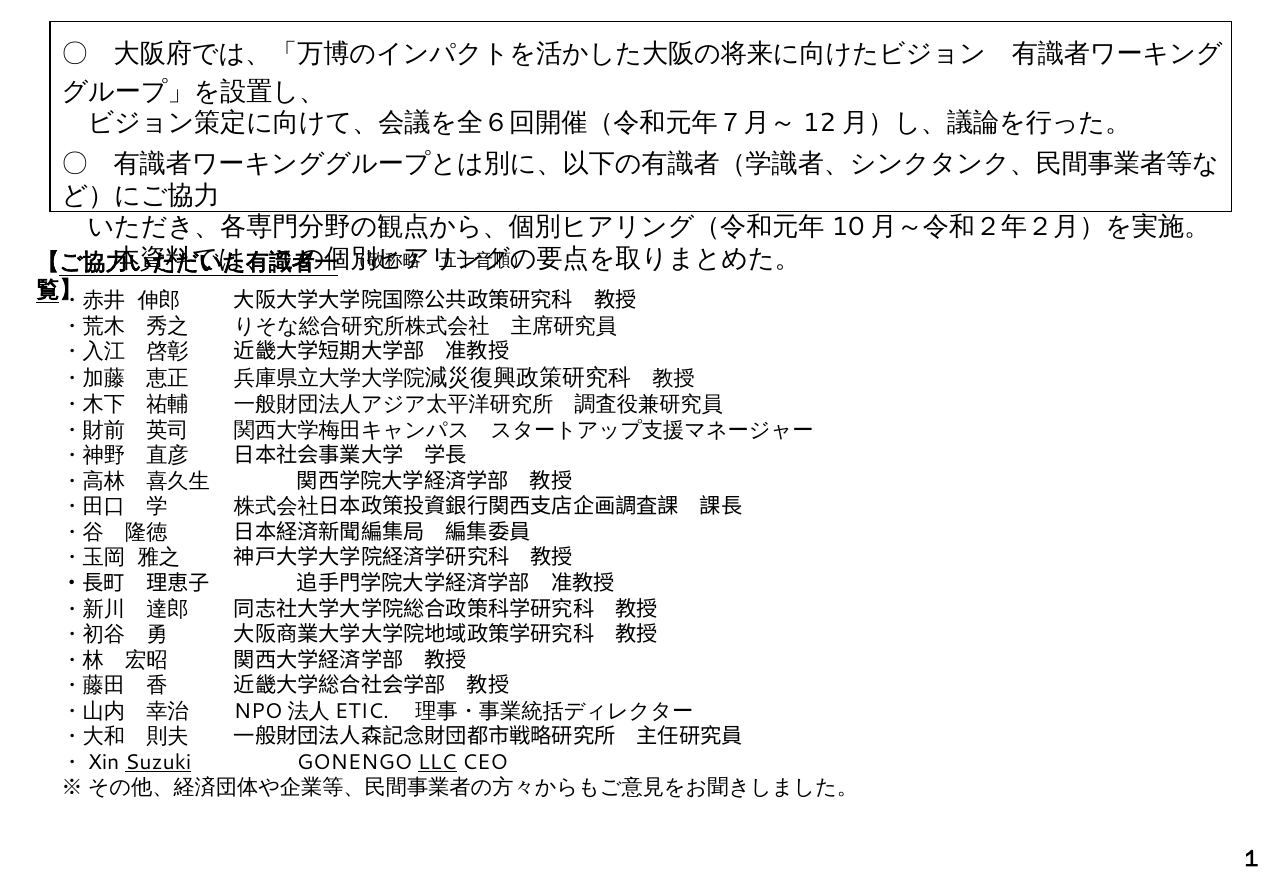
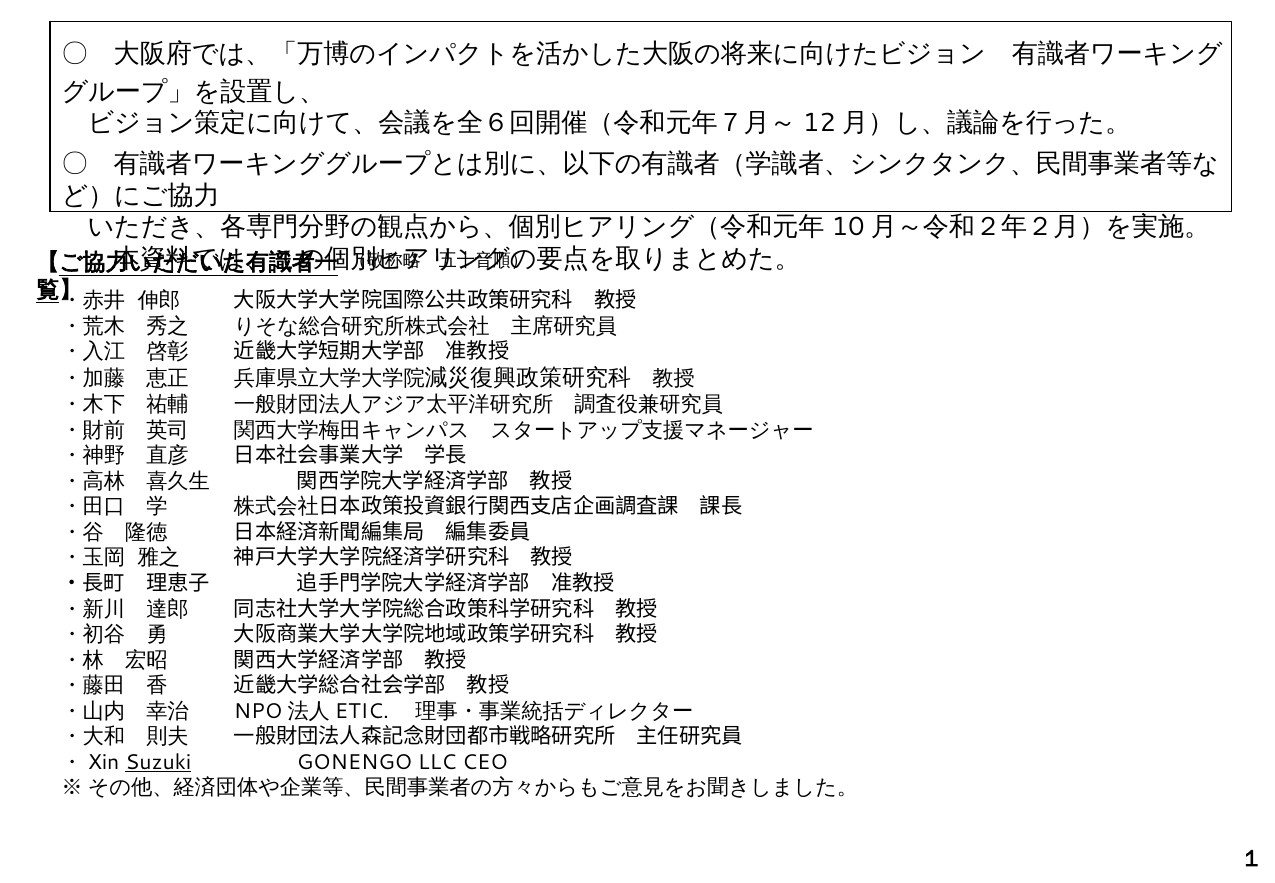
LLC underline: present -> none
